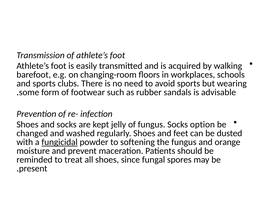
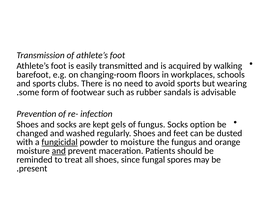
jelly: jelly -> gels
to softening: softening -> moisture
and at (59, 151) underline: none -> present
